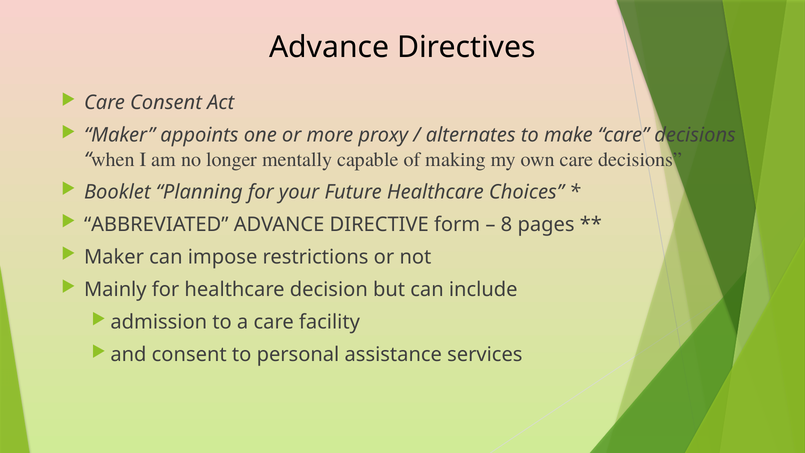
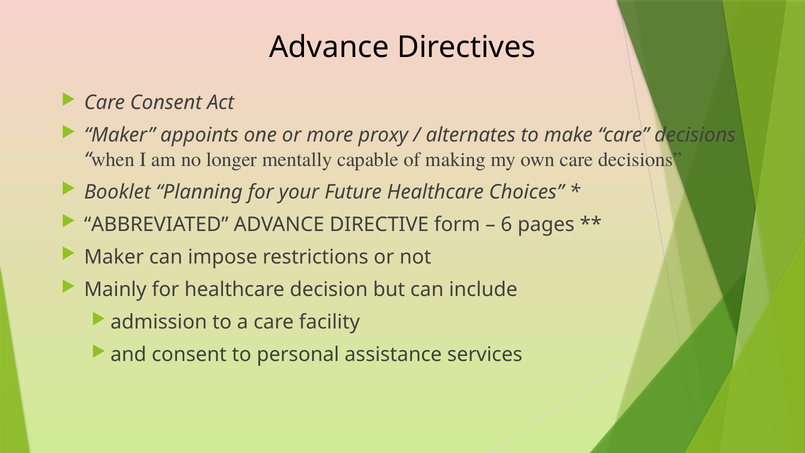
8: 8 -> 6
